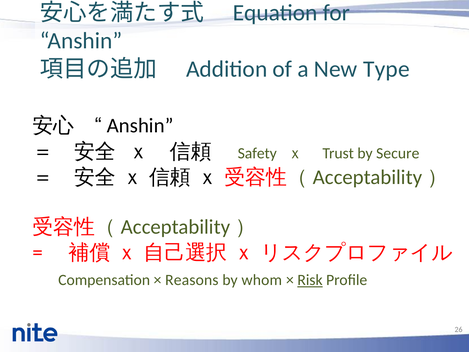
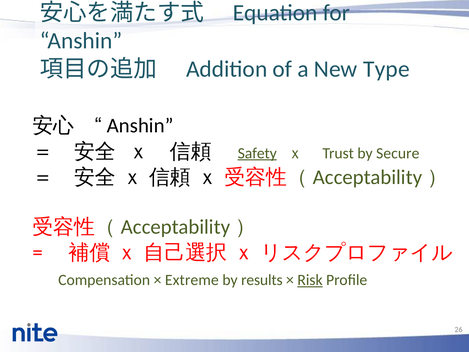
Safety underline: none -> present
Reasons: Reasons -> Extreme
whom: whom -> results
